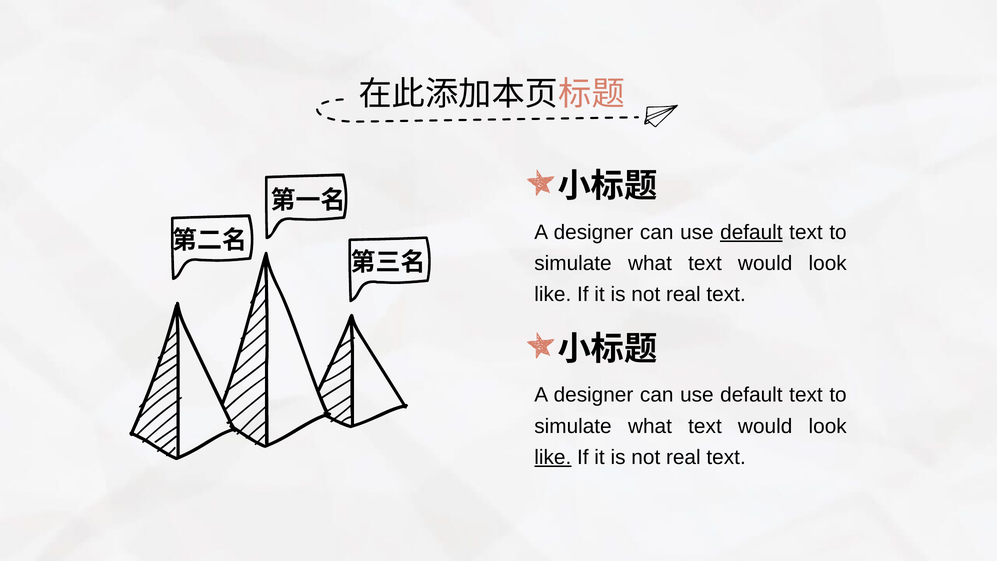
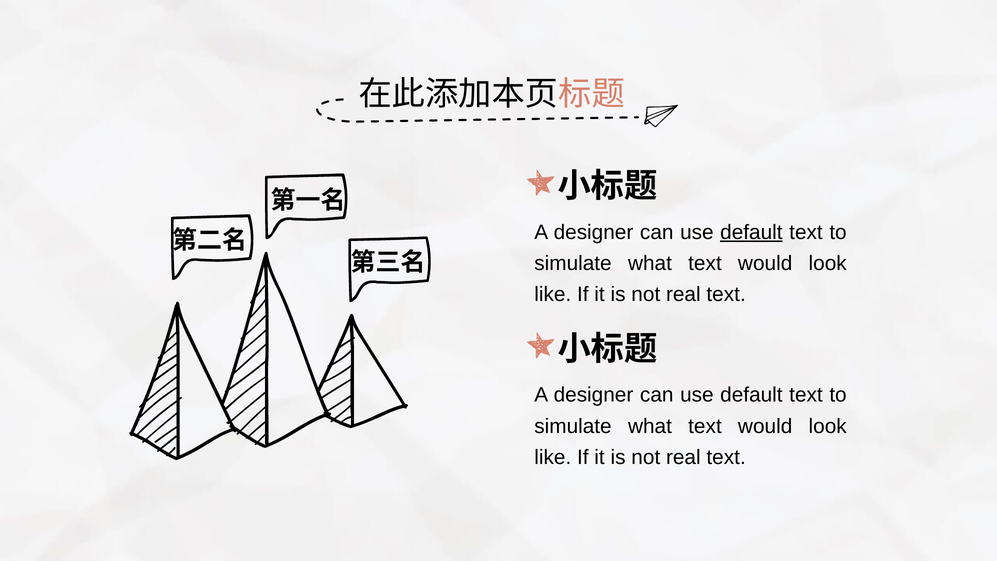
like at (553, 457) underline: present -> none
